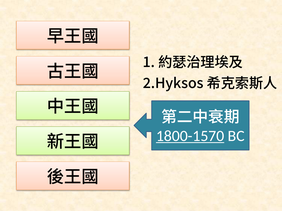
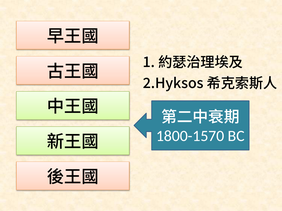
1800-1570 underline: present -> none
